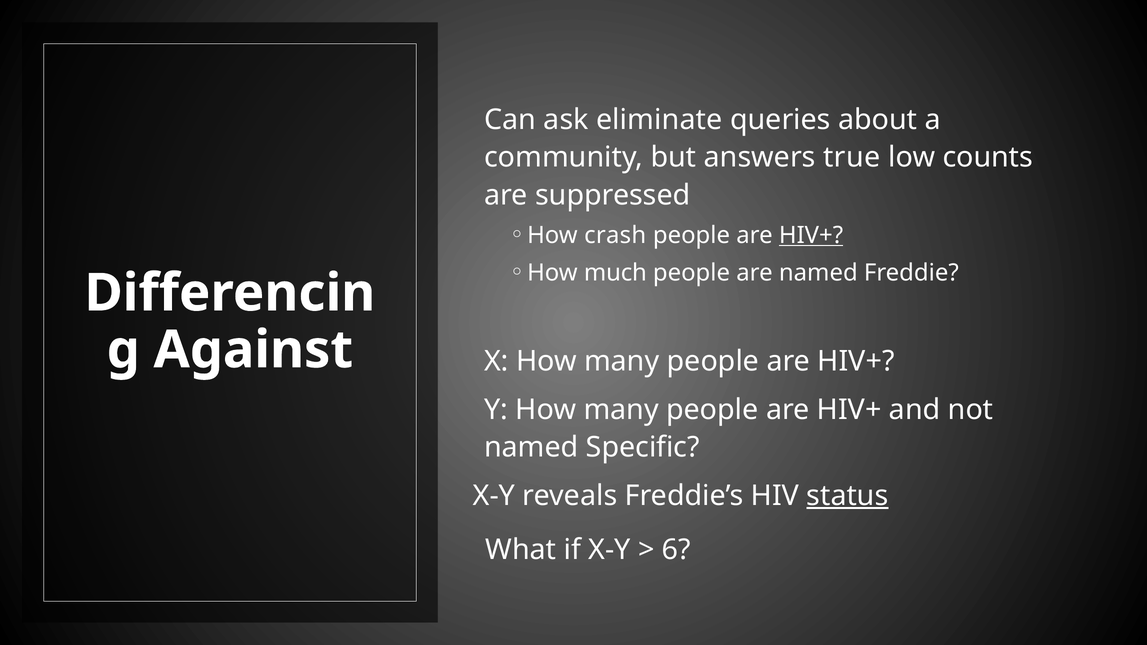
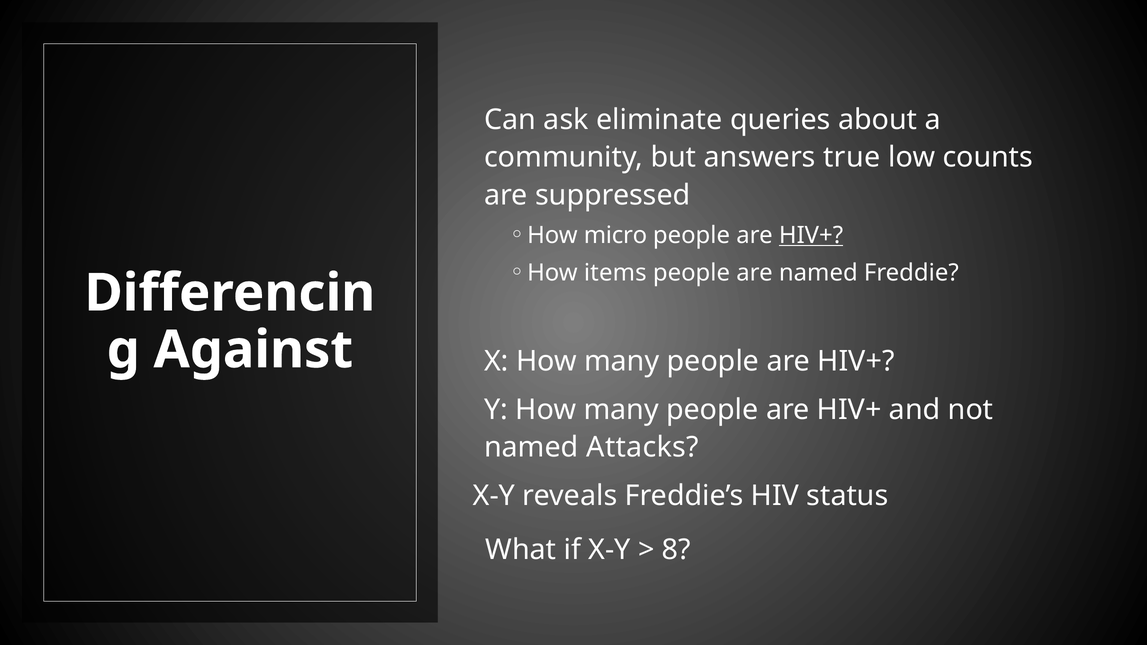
crash: crash -> micro
much: much -> items
Specific: Specific -> Attacks
status underline: present -> none
6: 6 -> 8
